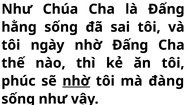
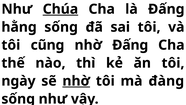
Chúa underline: none -> present
ngày: ngày -> cũng
phúc: phúc -> ngày
